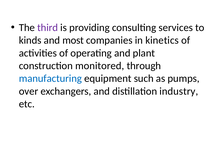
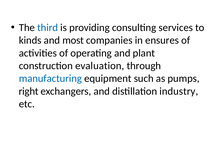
third colour: purple -> blue
kinetics: kinetics -> ensures
monitored: monitored -> evaluation
over: over -> right
